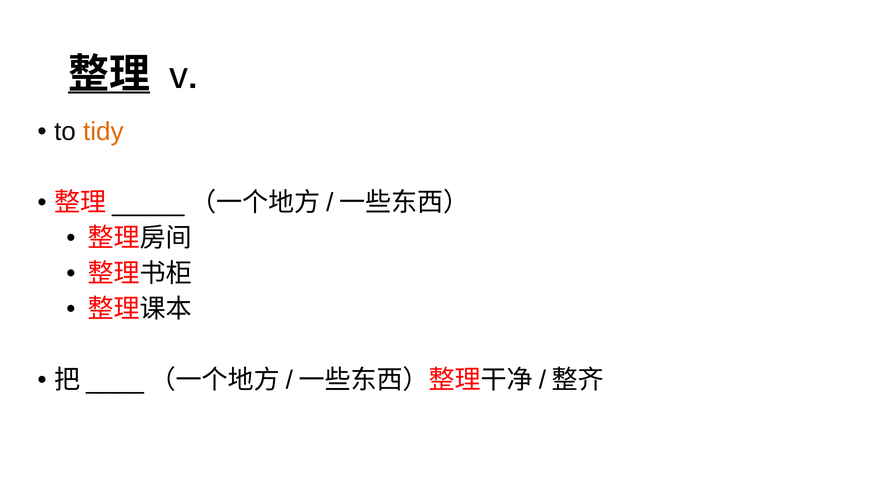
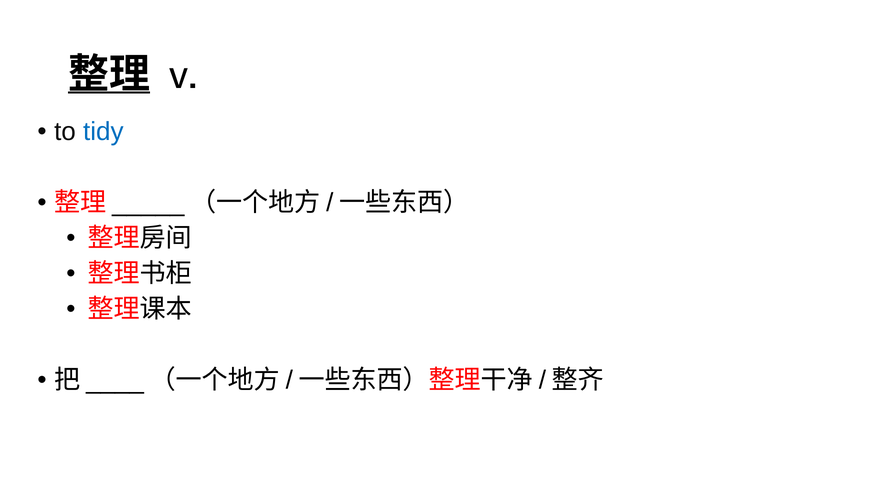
tidy colour: orange -> blue
